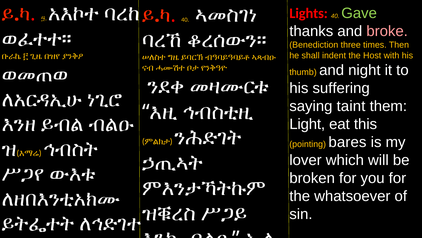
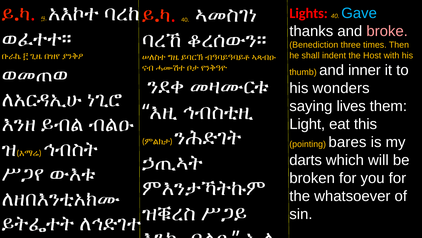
Gave colour: light green -> light blue
night: night -> inner
suffering: suffering -> wonders
taint: taint -> lives
lover: lover -> darts
